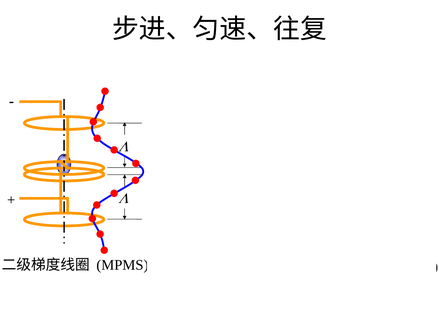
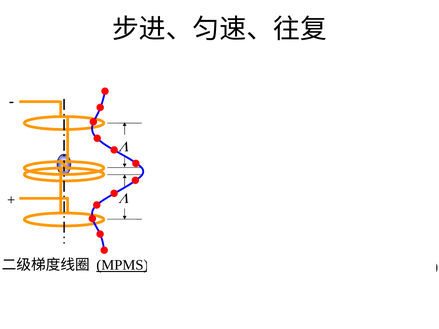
MPMS at (122, 265) underline: none -> present
